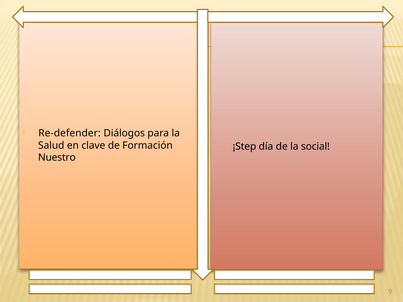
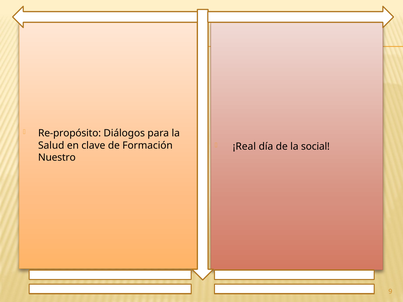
Re-defender: Re-defender -> Re-propósito
¡Step: ¡Step -> ¡Real
